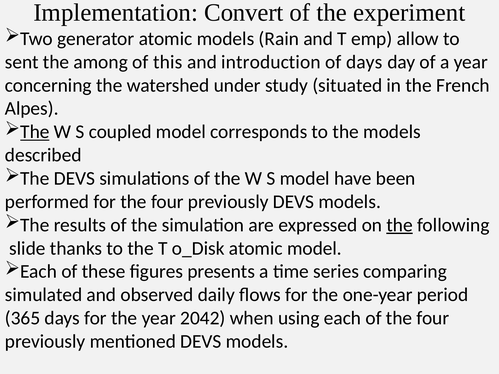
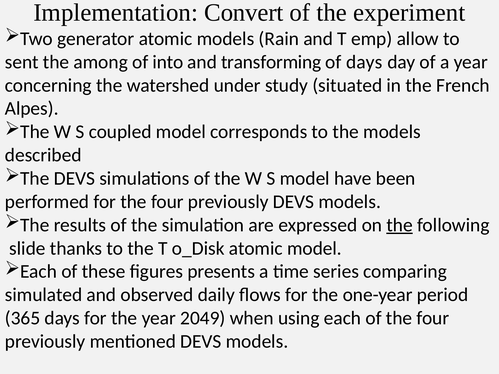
this: this -> into
introduction: introduction -> transforming
The at (35, 132) underline: present -> none
2042: 2042 -> 2049
